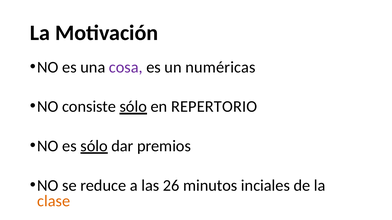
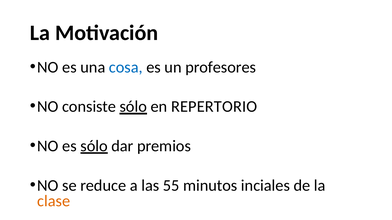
cosa colour: purple -> blue
numéricas: numéricas -> profesores
26: 26 -> 55
